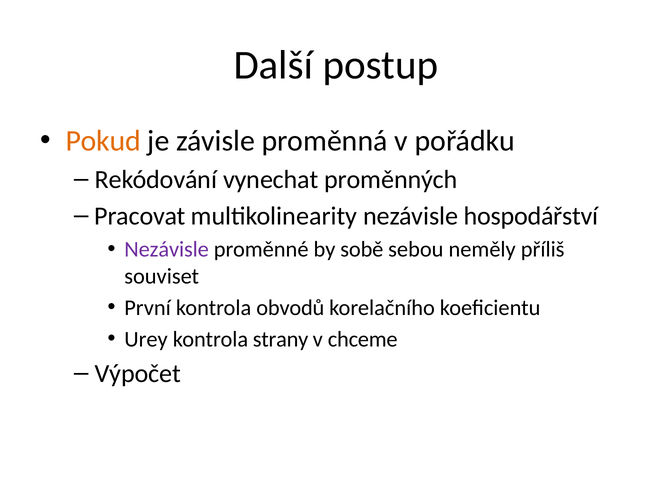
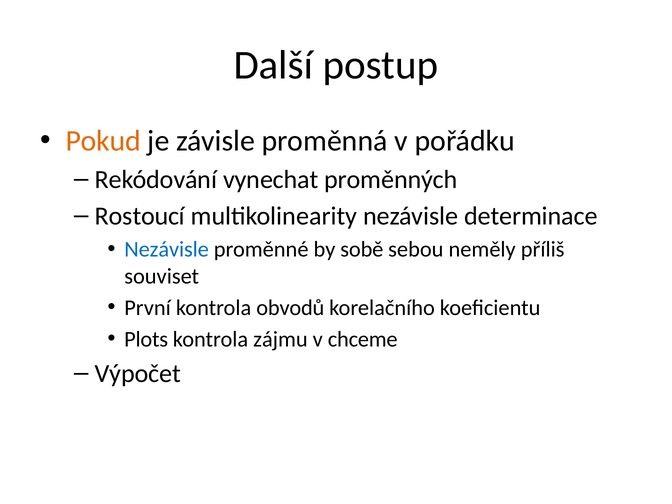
Pracovat: Pracovat -> Rostoucí
hospodářství: hospodářství -> determinace
Nezávisle at (167, 250) colour: purple -> blue
Urey: Urey -> Plots
strany: strany -> zájmu
